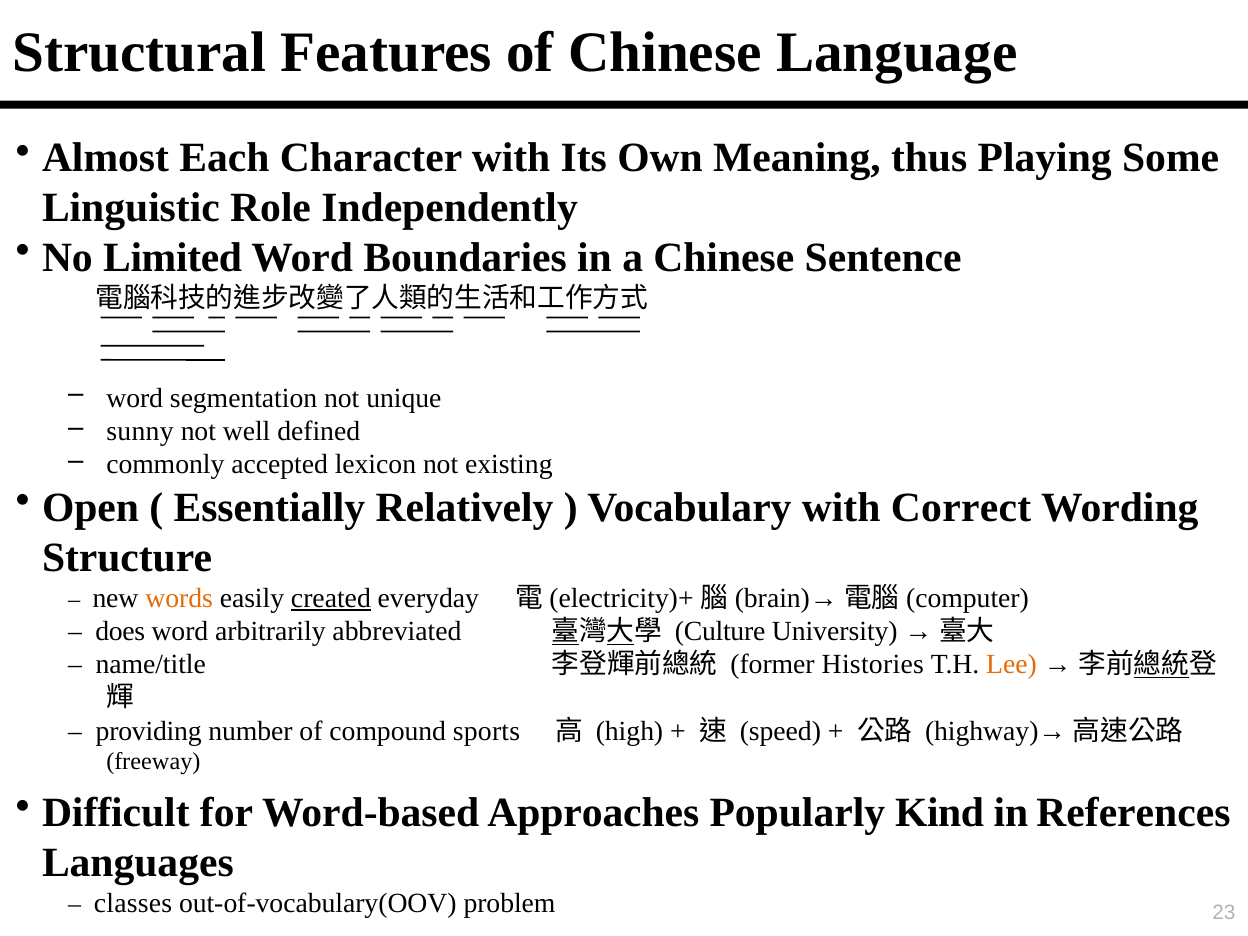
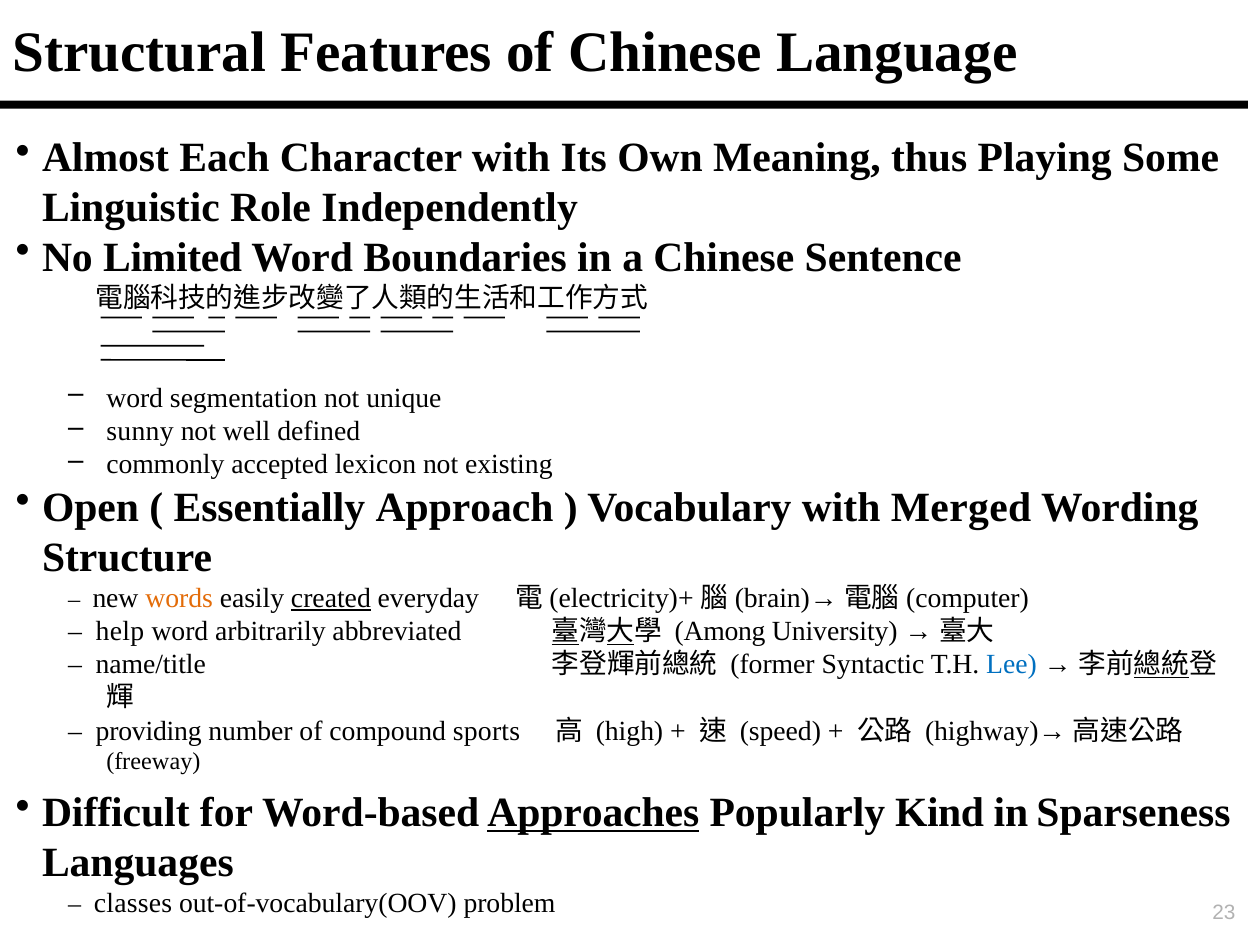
Relatively: Relatively -> Approach
Correct: Correct -> Merged
does: does -> help
Culture: Culture -> Among
Histories: Histories -> Syntactic
Lee colour: orange -> blue
Approaches underline: none -> present
References: References -> Sparseness
